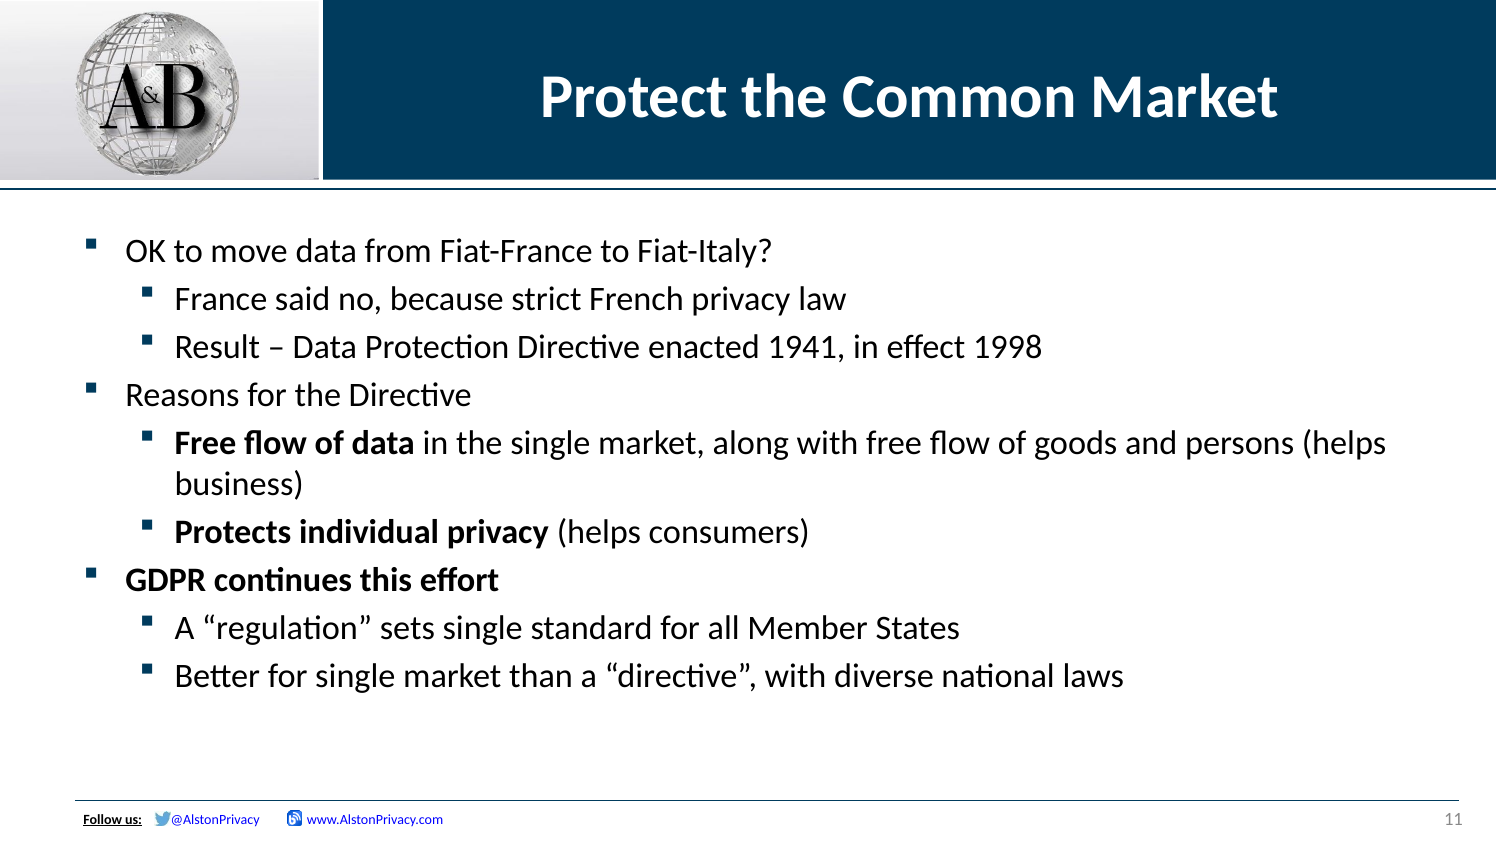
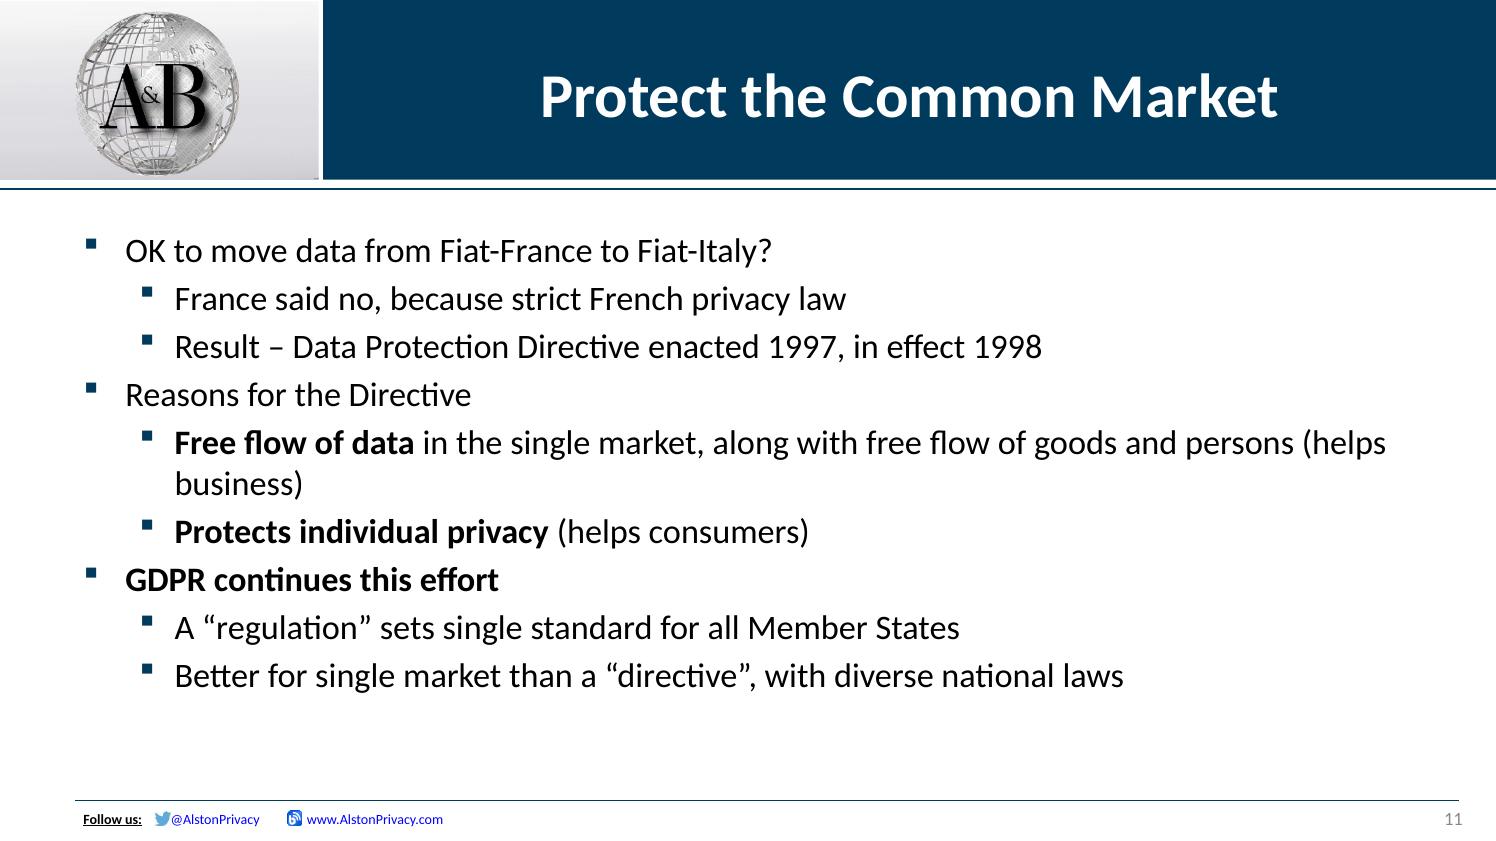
1941: 1941 -> 1997
